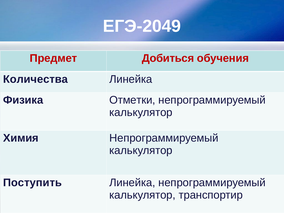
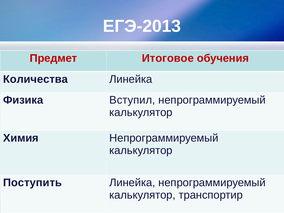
ЕГЭ-2049: ЕГЭ-2049 -> ЕГЭ-2013
Добиться: Добиться -> Итоговое
Отметки: Отметки -> Вступил
